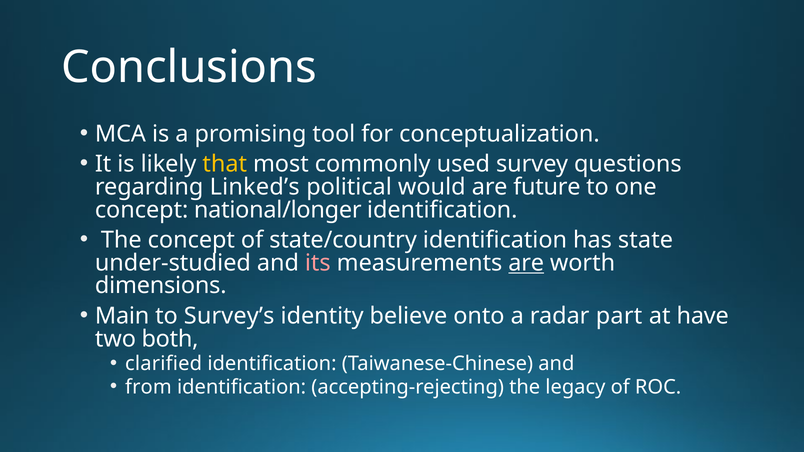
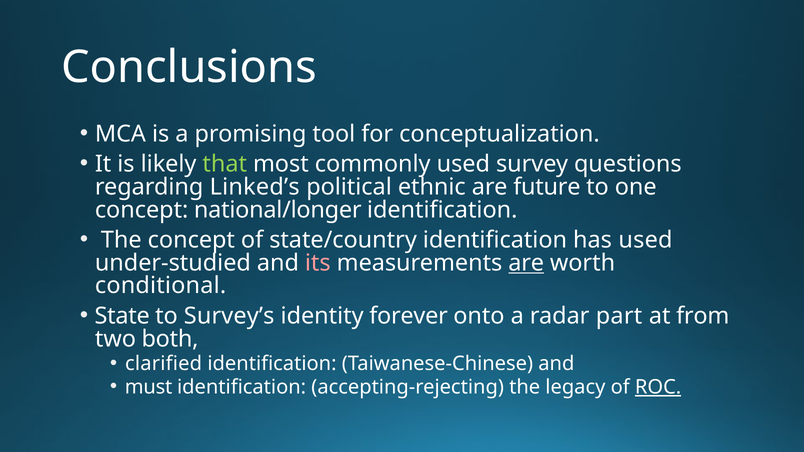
that colour: yellow -> light green
would: would -> ethnic
has state: state -> used
dimensions: dimensions -> conditional
Main: Main -> State
believe: believe -> forever
have: have -> from
from: from -> must
ROC underline: none -> present
